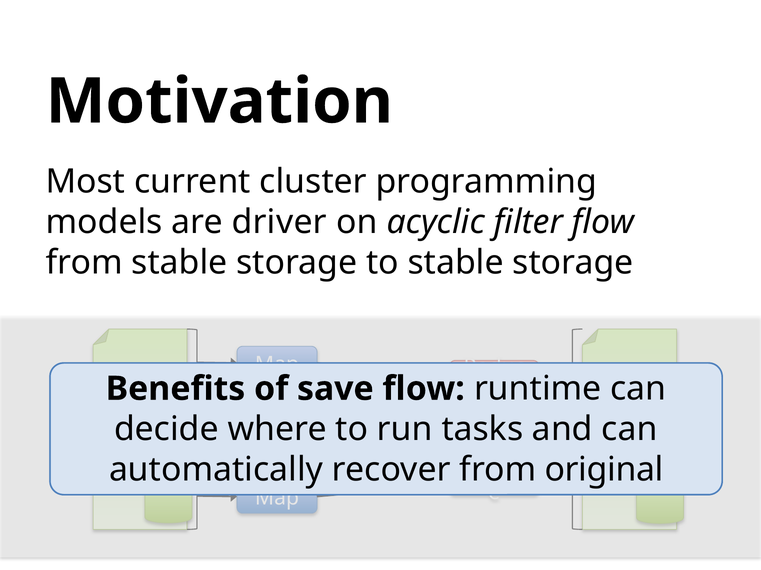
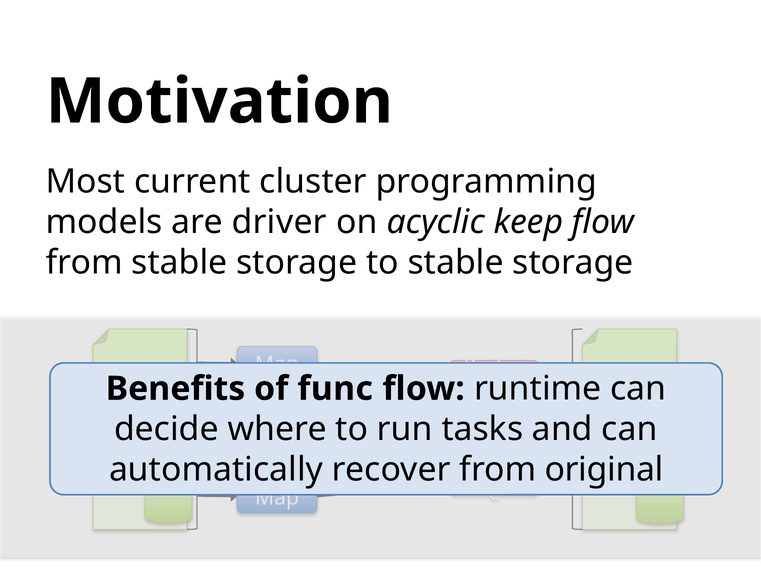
filter: filter -> keep
save: save -> func
